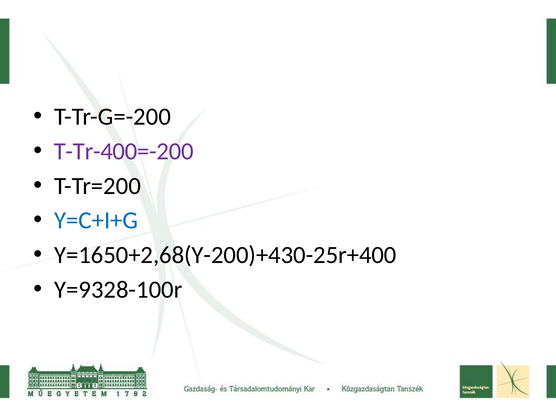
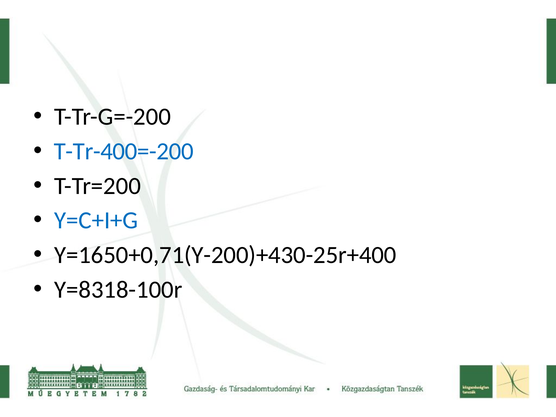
T-Tr-400=-200 colour: purple -> blue
Y=1650+2,68(Y-200)+430-25r+400: Y=1650+2,68(Y-200)+430-25r+400 -> Y=1650+0,71(Y-200)+430-25r+400
Y=9328-100r: Y=9328-100r -> Y=8318-100r
